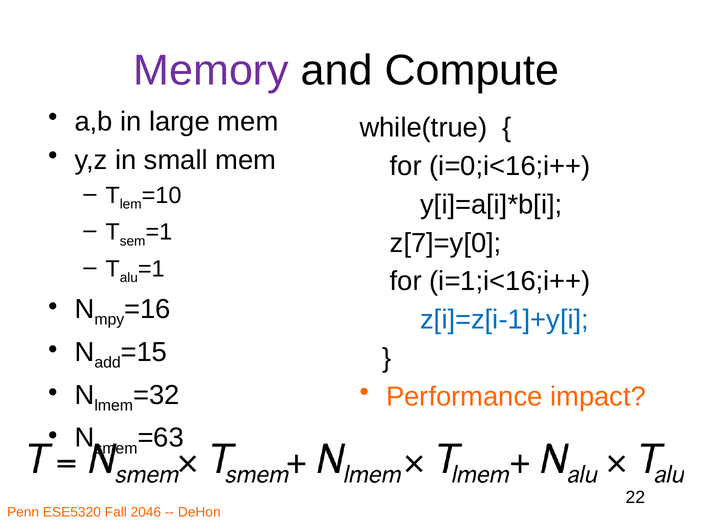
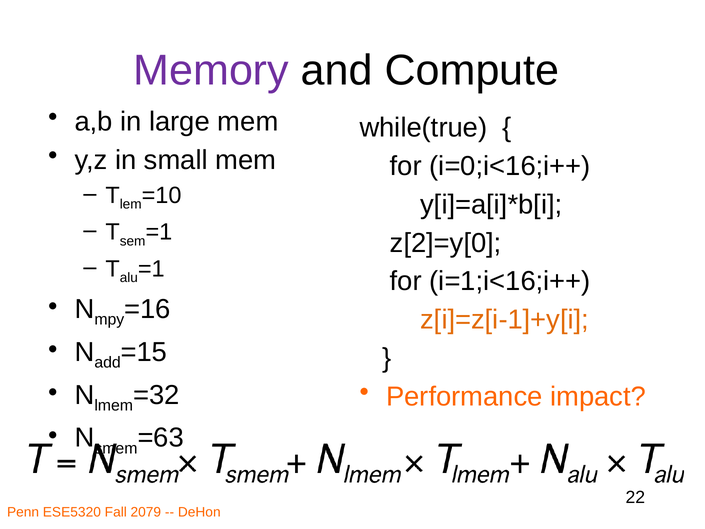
z[7]=y[0: z[7]=y[0 -> z[2]=y[0
z[i]=z[i-1]+y[i colour: blue -> orange
2046: 2046 -> 2079
